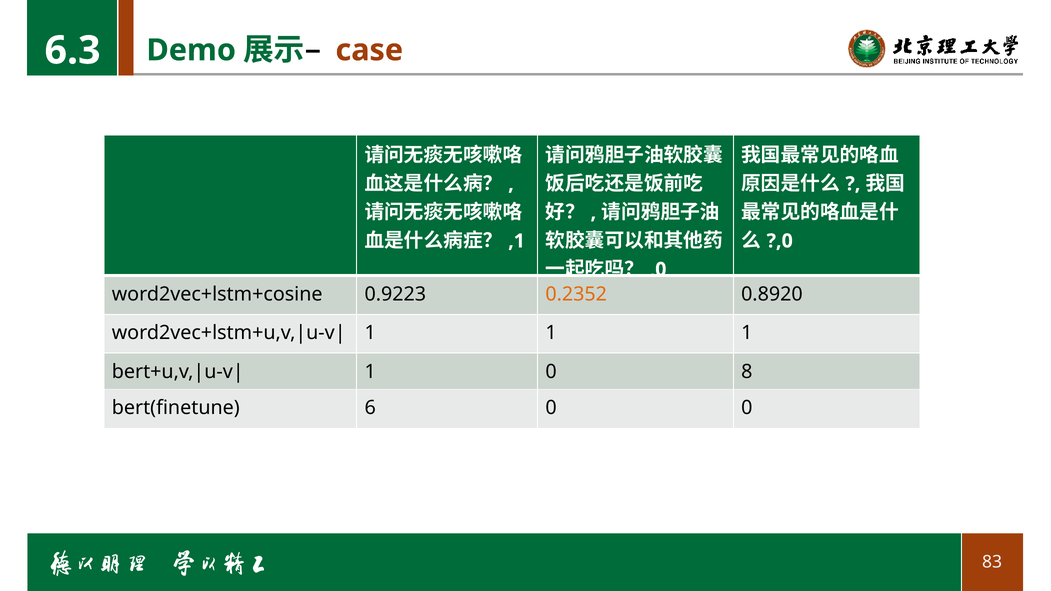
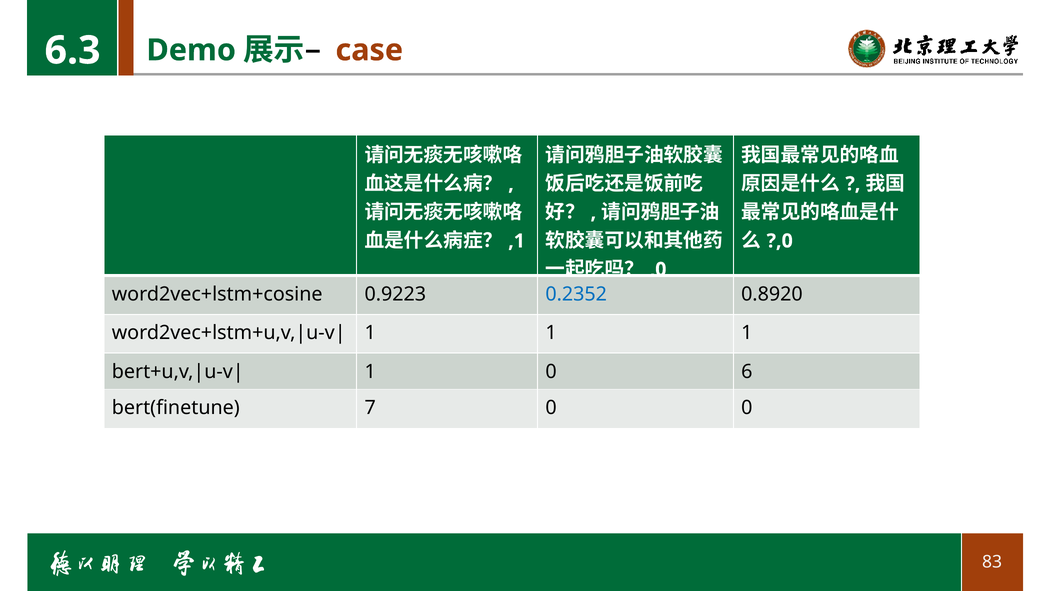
0.2352 colour: orange -> blue
8: 8 -> 6
6: 6 -> 7
